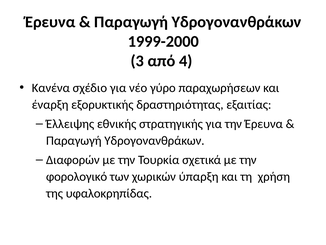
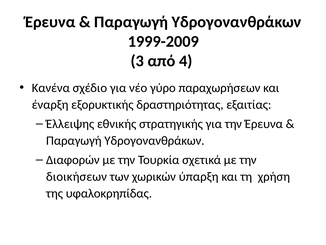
1999-2000: 1999-2000 -> 1999-2009
φορολογικό: φορολογικό -> διοικήσεων
